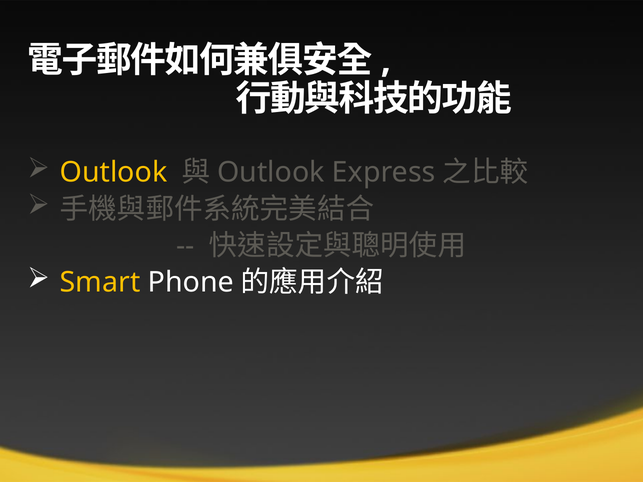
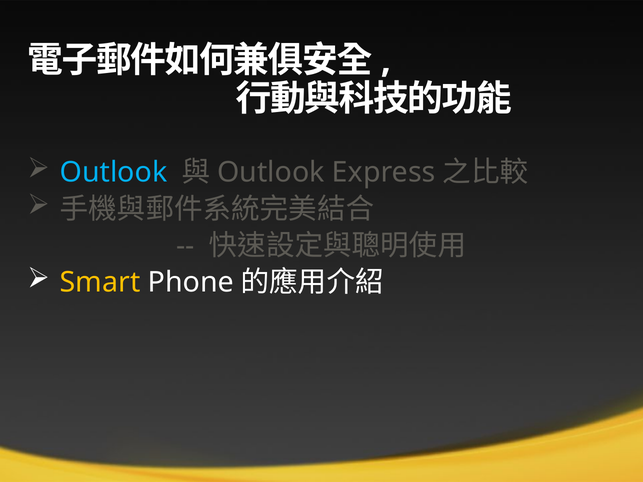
Outlook at (114, 173) colour: yellow -> light blue
